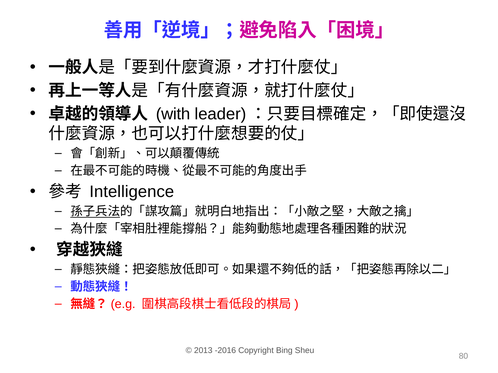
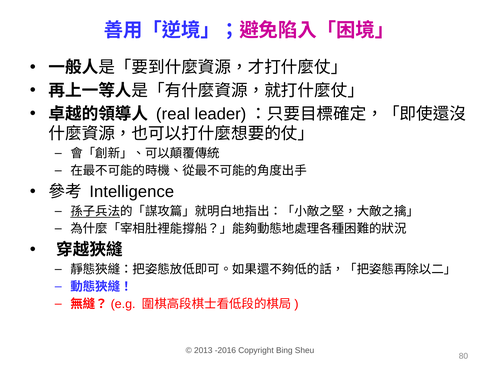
with: with -> real
